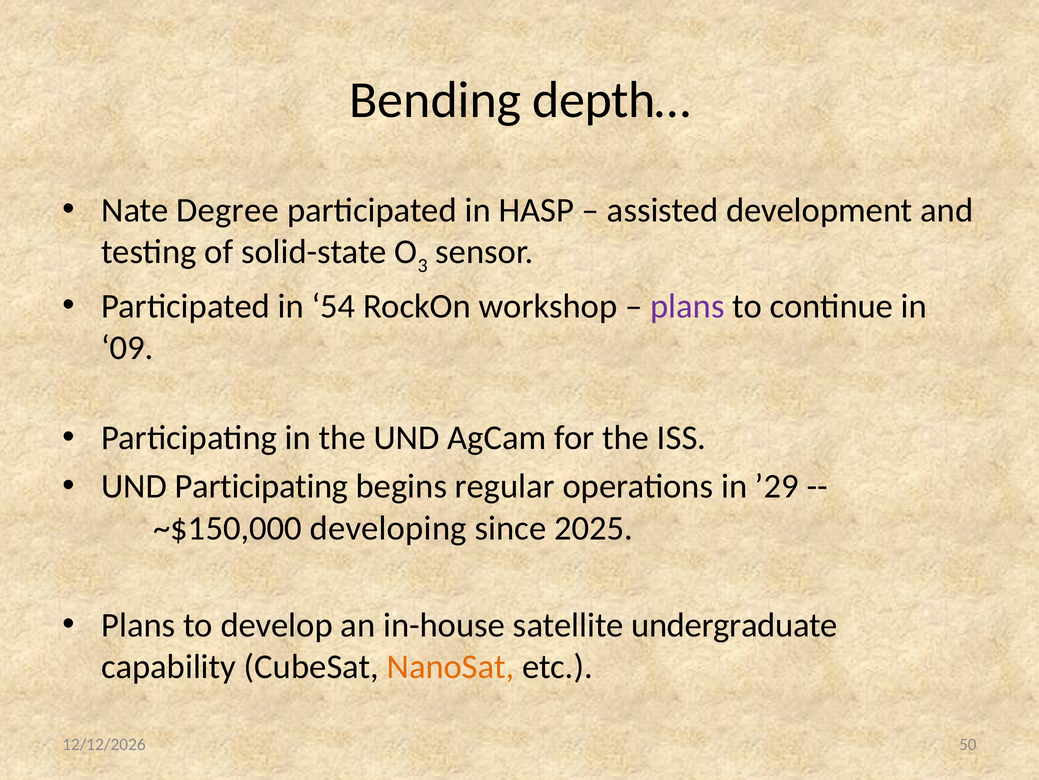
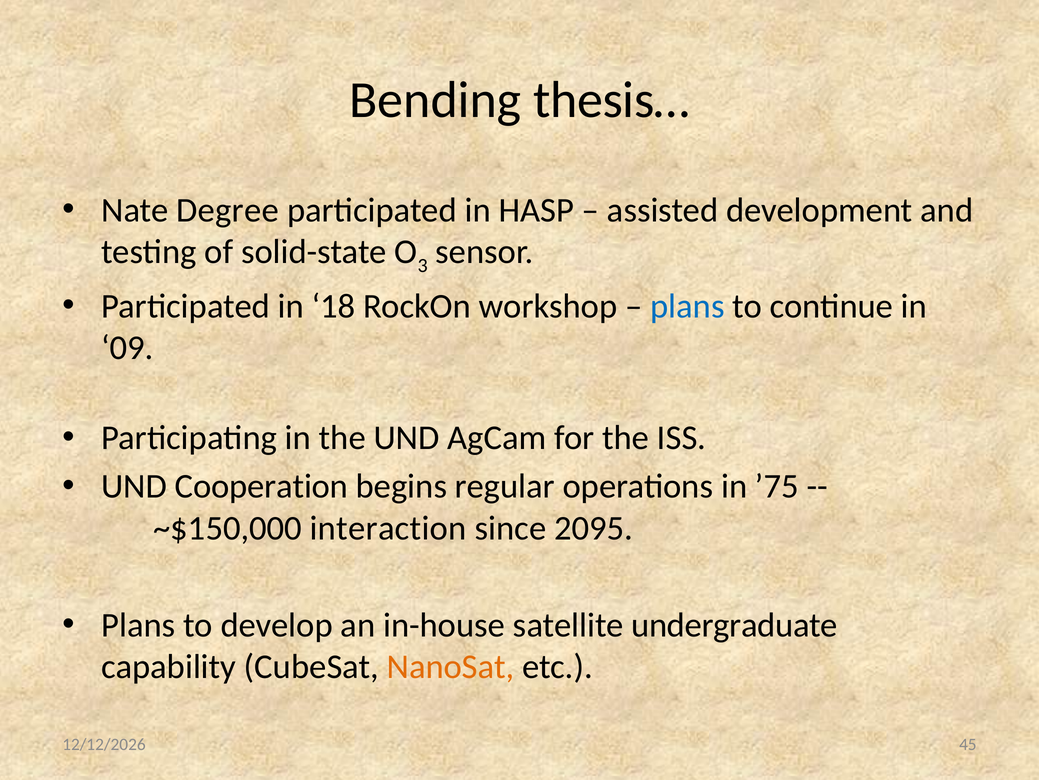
depth…: depth… -> thesis…
54: 54 -> 18
plans at (687, 306) colour: purple -> blue
UND Participating: Participating -> Cooperation
’29: ’29 -> ’75
developing: developing -> interaction
2025: 2025 -> 2095
50: 50 -> 45
